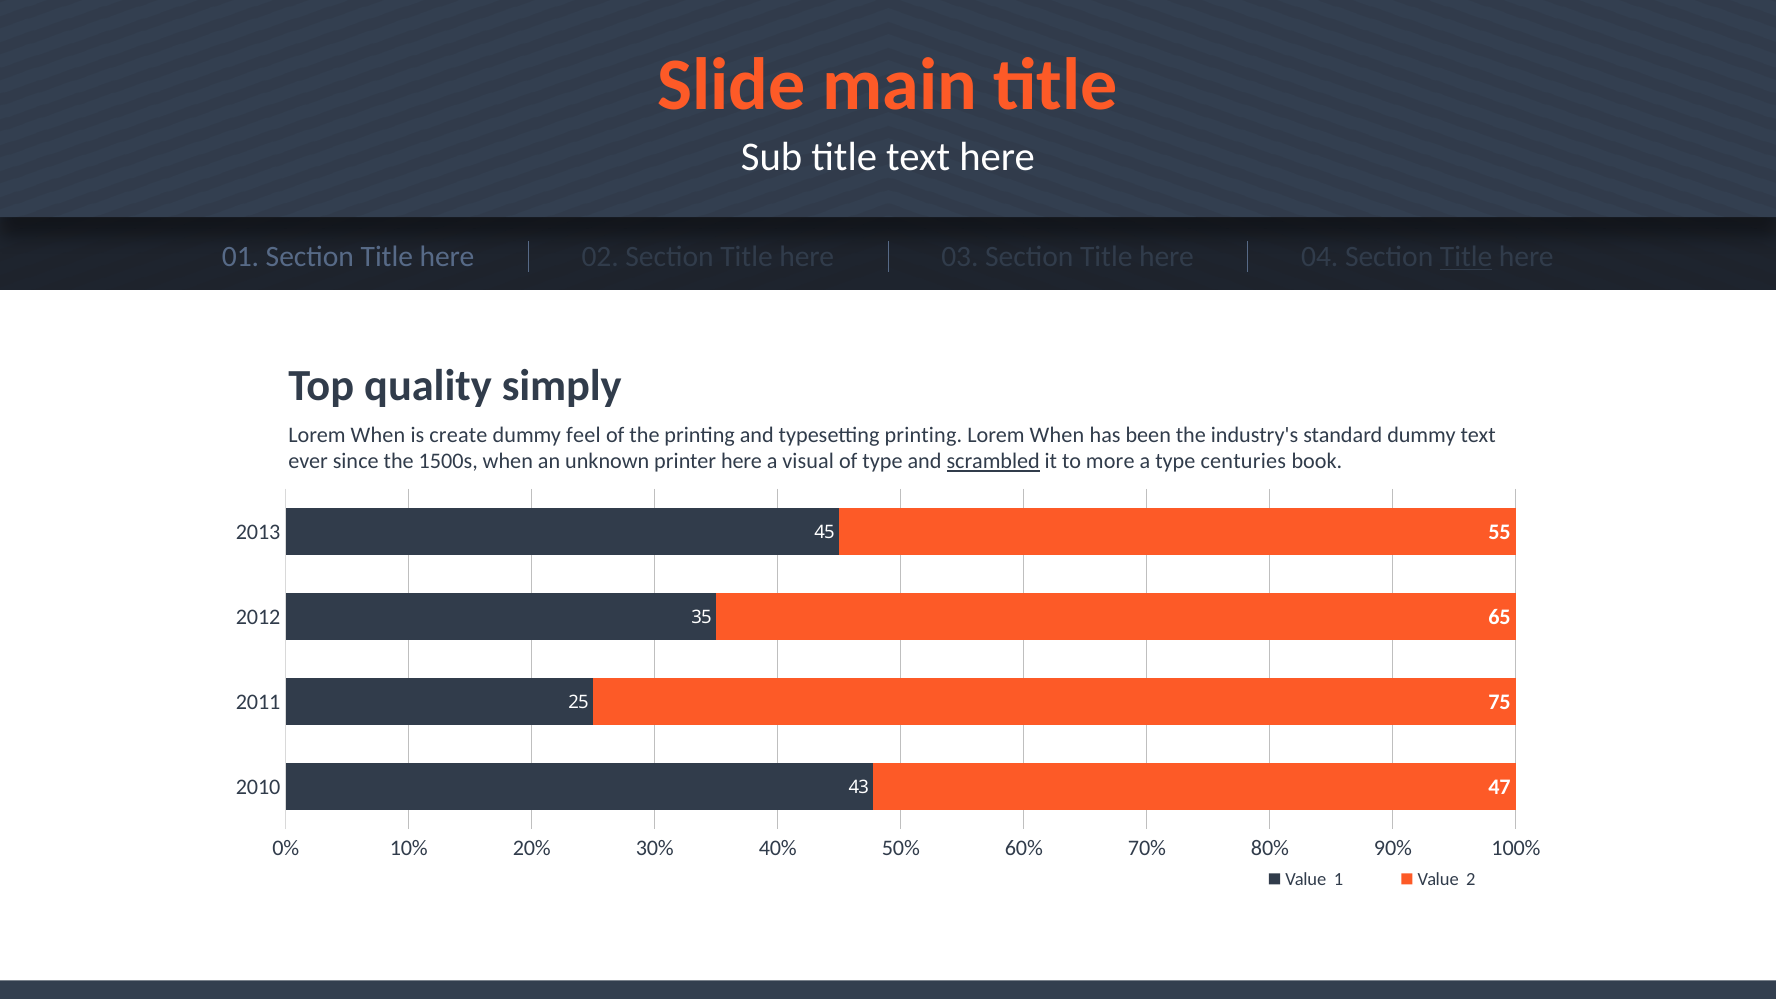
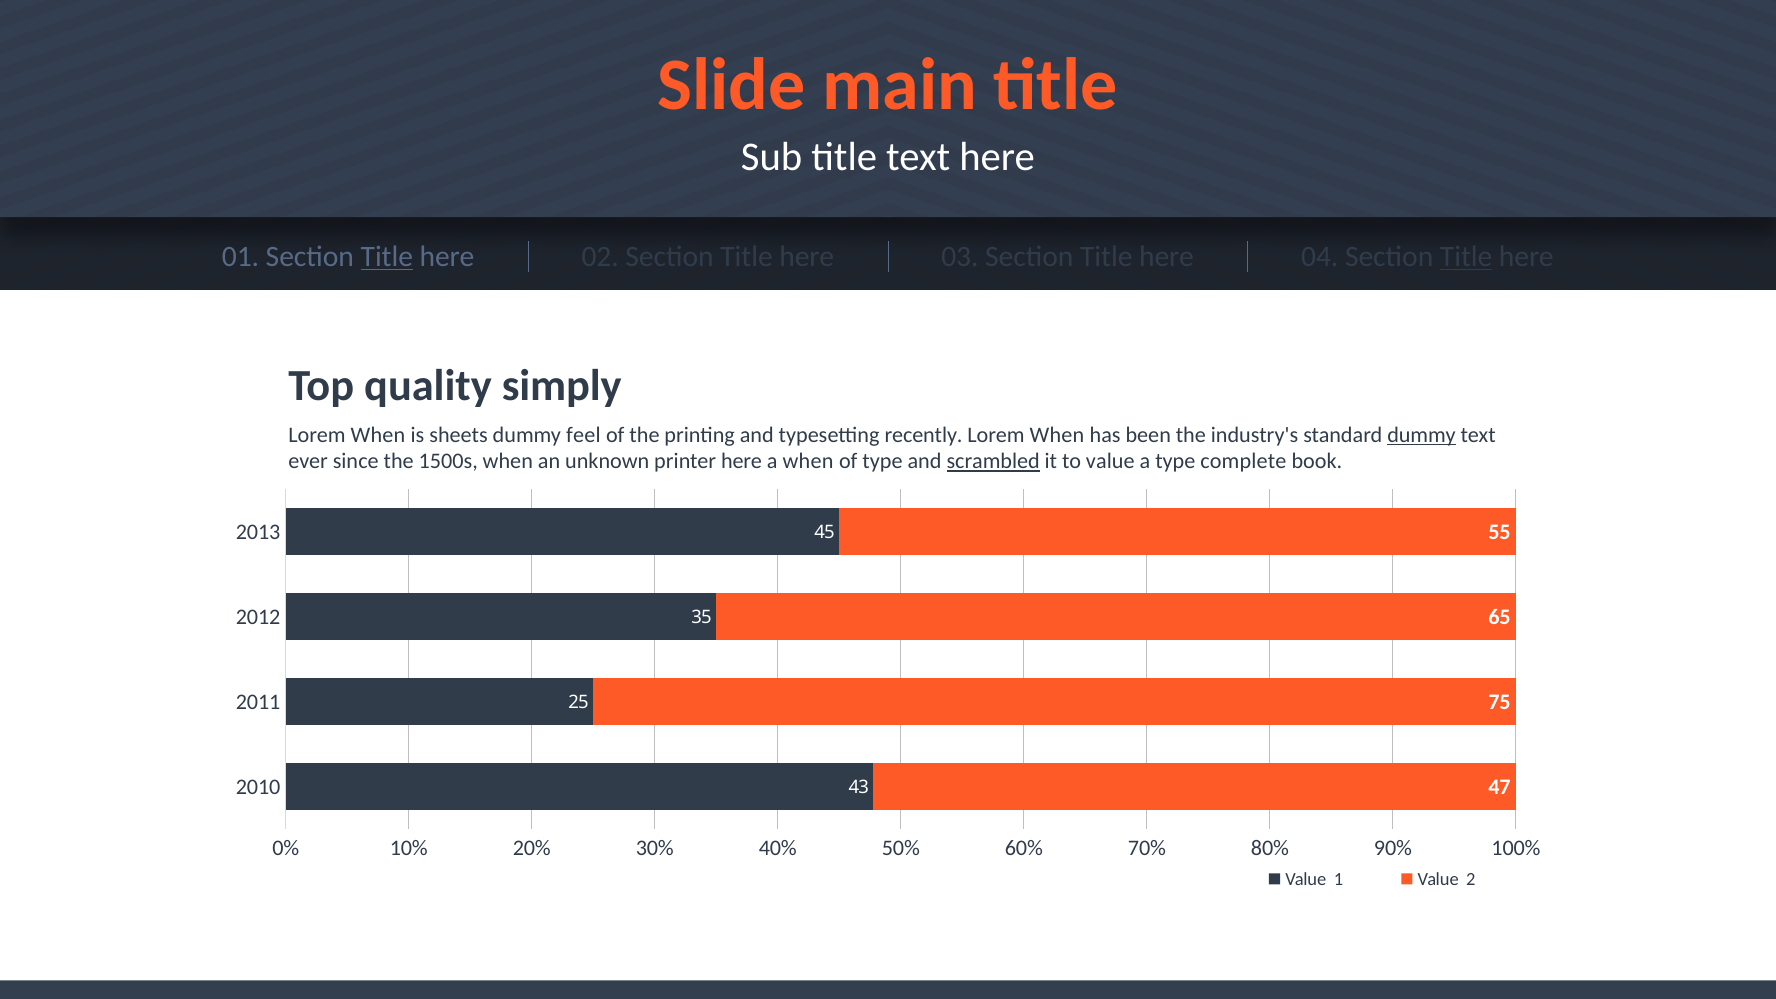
Title at (387, 257) underline: none -> present
create: create -> sheets
typesetting printing: printing -> recently
dummy at (1421, 435) underline: none -> present
a visual: visual -> when
to more: more -> value
centuries: centuries -> complete
